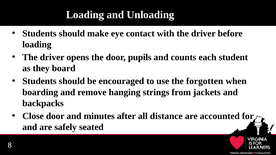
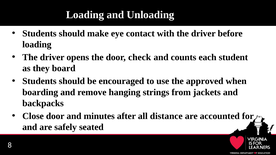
pupils: pupils -> check
forgotten: forgotten -> approved
